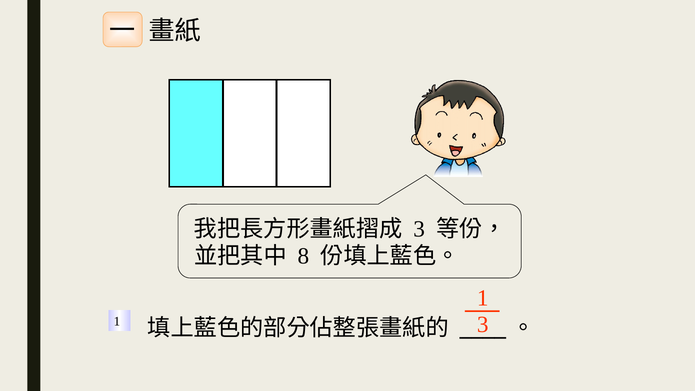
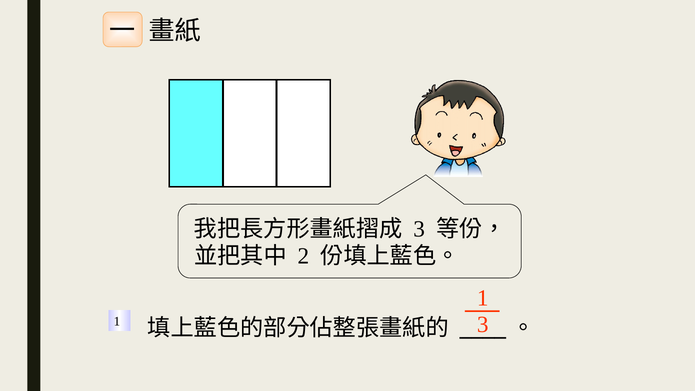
8: 8 -> 2
